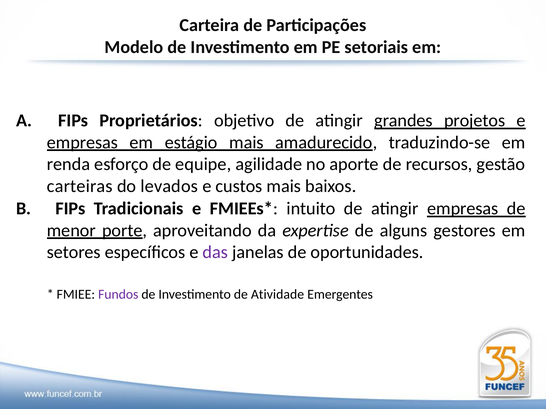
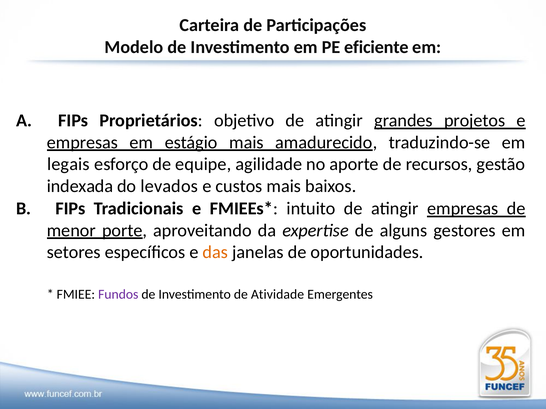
setoriais: setoriais -> eficiente
renda: renda -> legais
carteiras: carteiras -> indexada
das colour: purple -> orange
